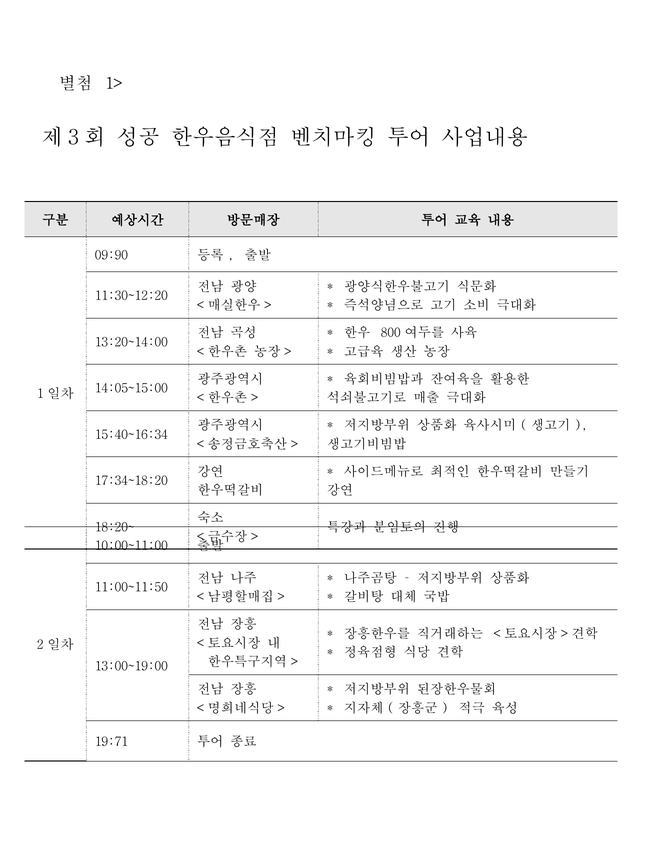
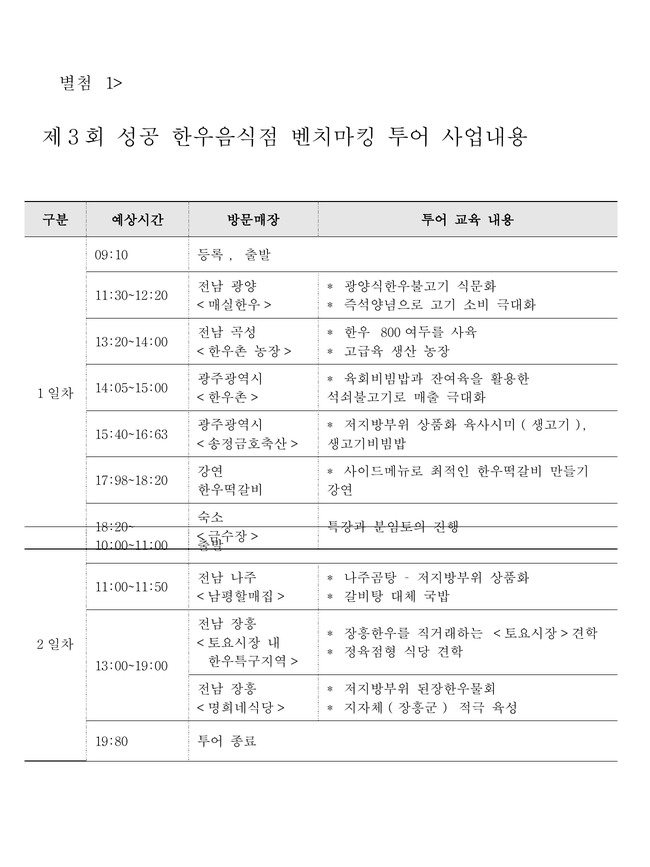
09:90: 09:90 -> 09:10
15:40~16:34: 15:40~16:34 -> 15:40~16:63
17:34~18:20: 17:34~18:20 -> 17:98~18:20
19:71: 19:71 -> 19:80
